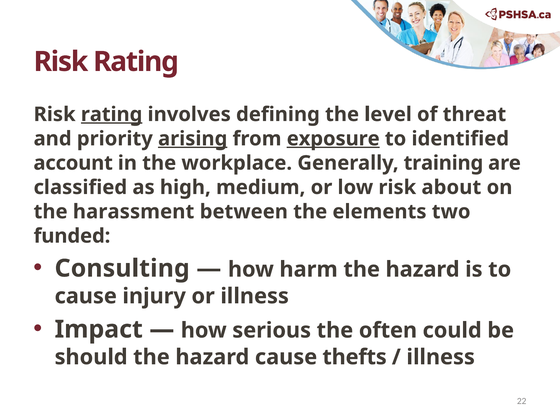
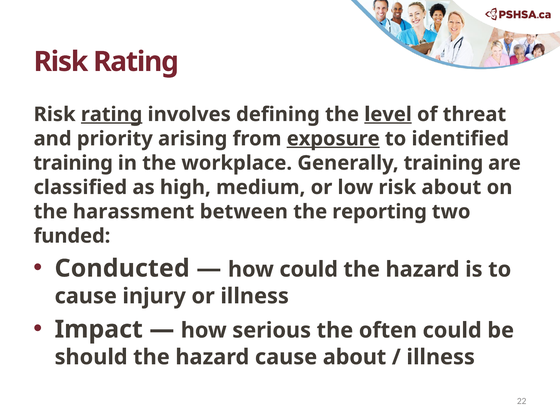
level underline: none -> present
arising underline: present -> none
account at (73, 163): account -> training
elements: elements -> reporting
Consulting: Consulting -> Conducted
how harm: harm -> could
cause thefts: thefts -> about
